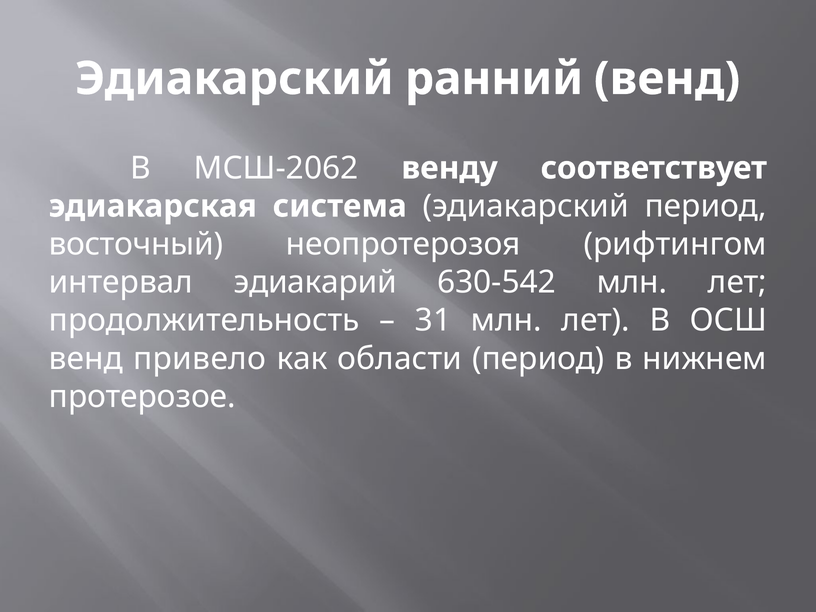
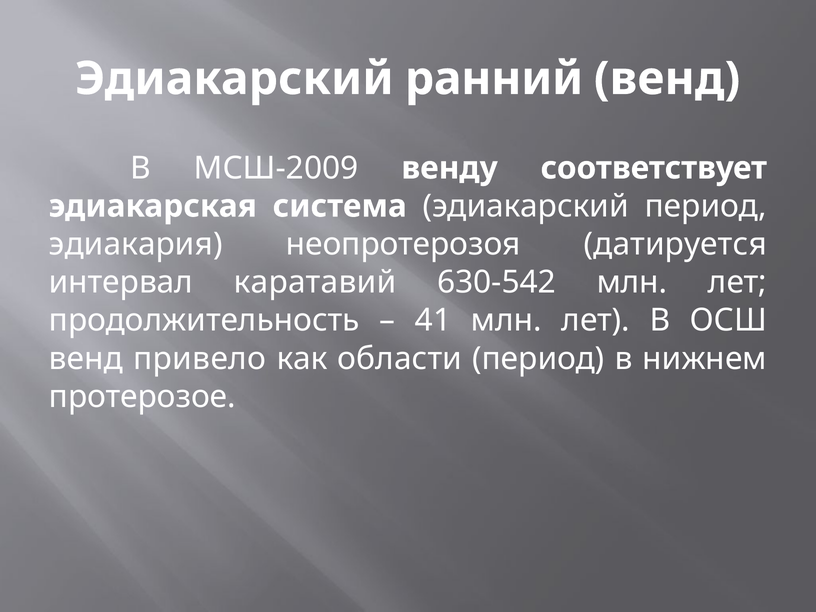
МСШ-2062: МСШ-2062 -> МСШ-2009
восточный: восточный -> эдиакария
рифтингом: рифтингом -> датируется
эдиакарий: эдиакарий -> каратавий
31: 31 -> 41
